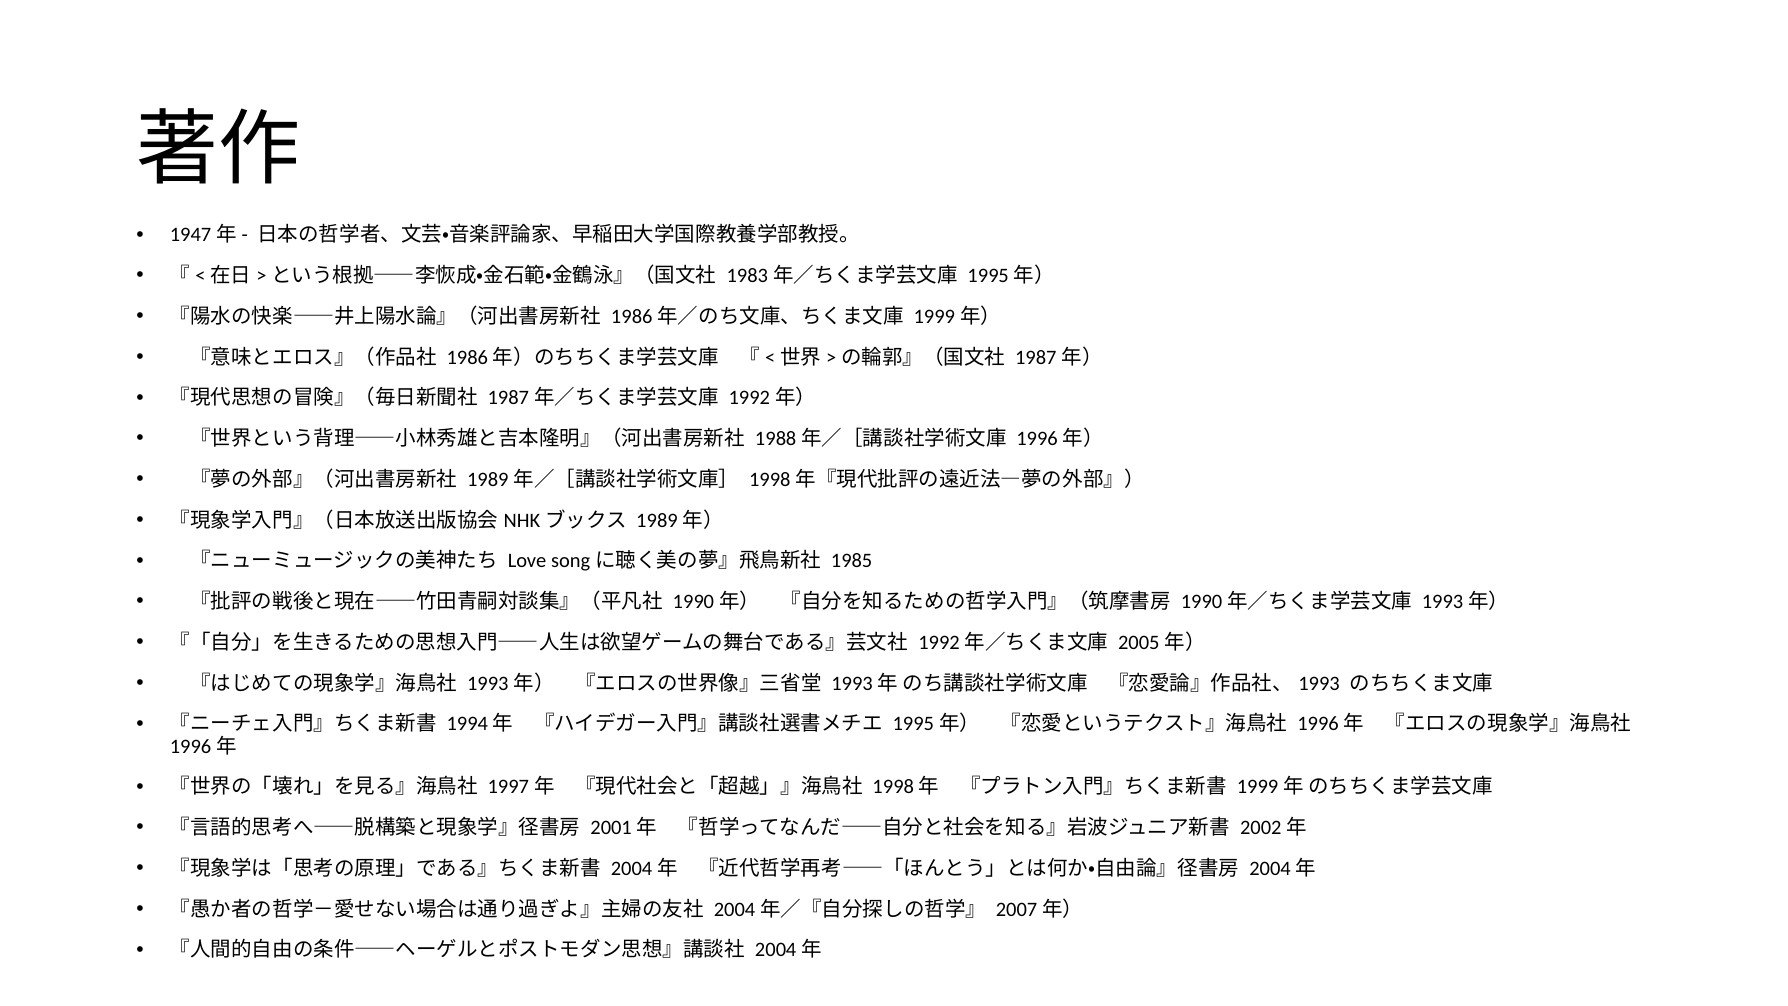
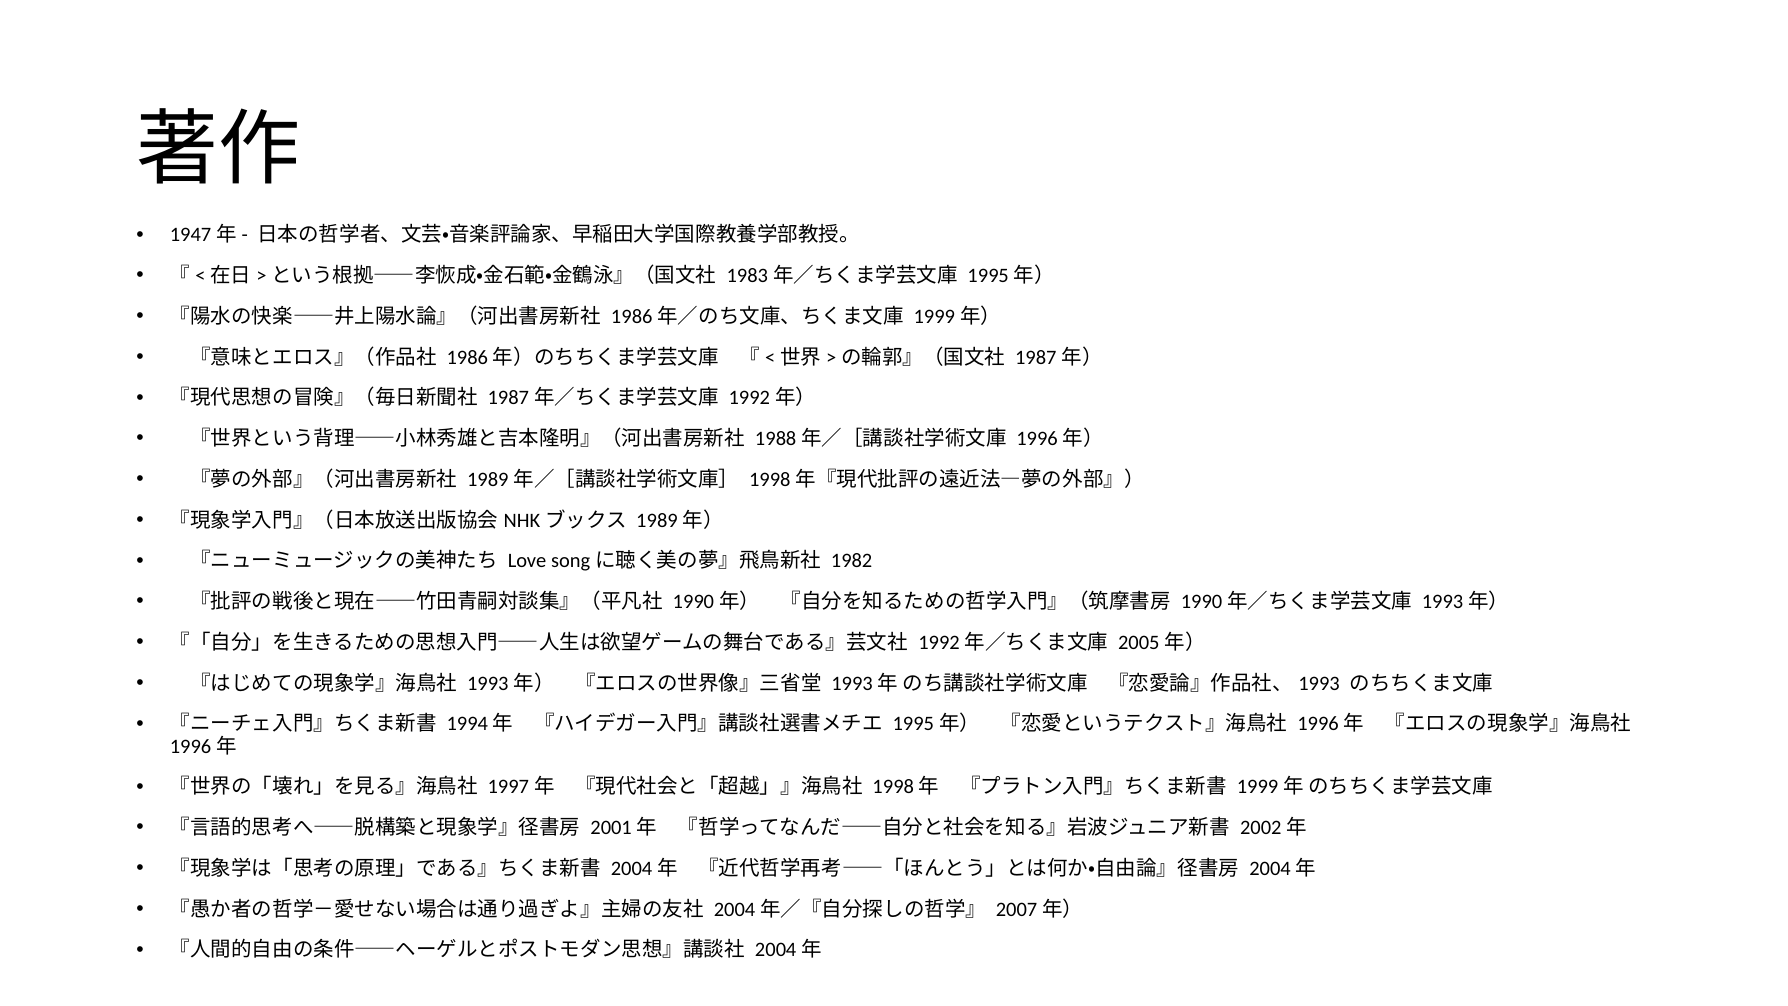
1985: 1985 -> 1982
